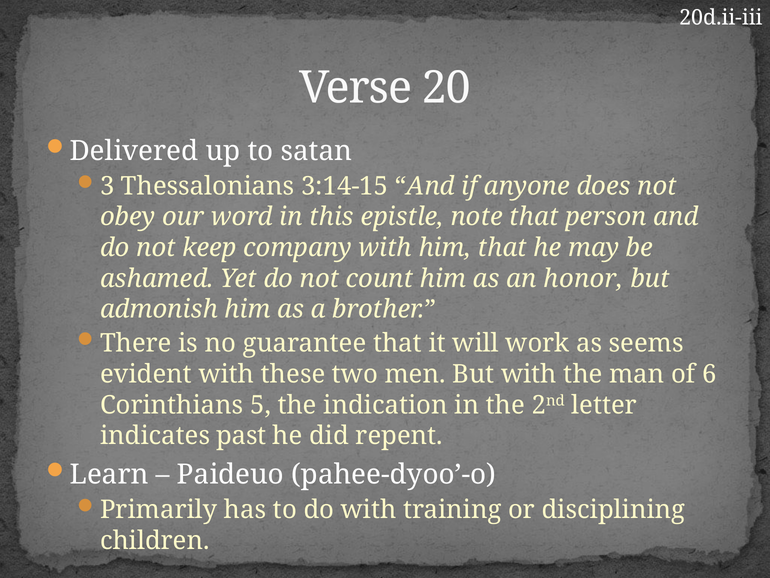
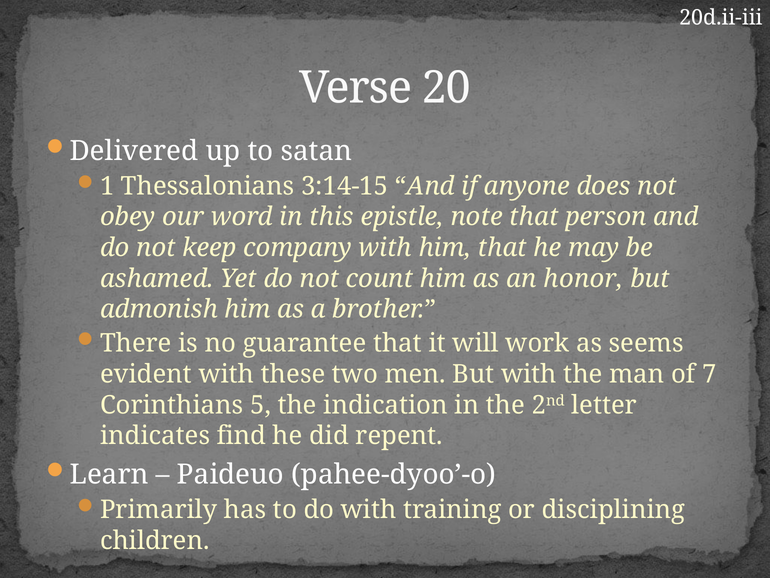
3: 3 -> 1
6: 6 -> 7
past: past -> find
